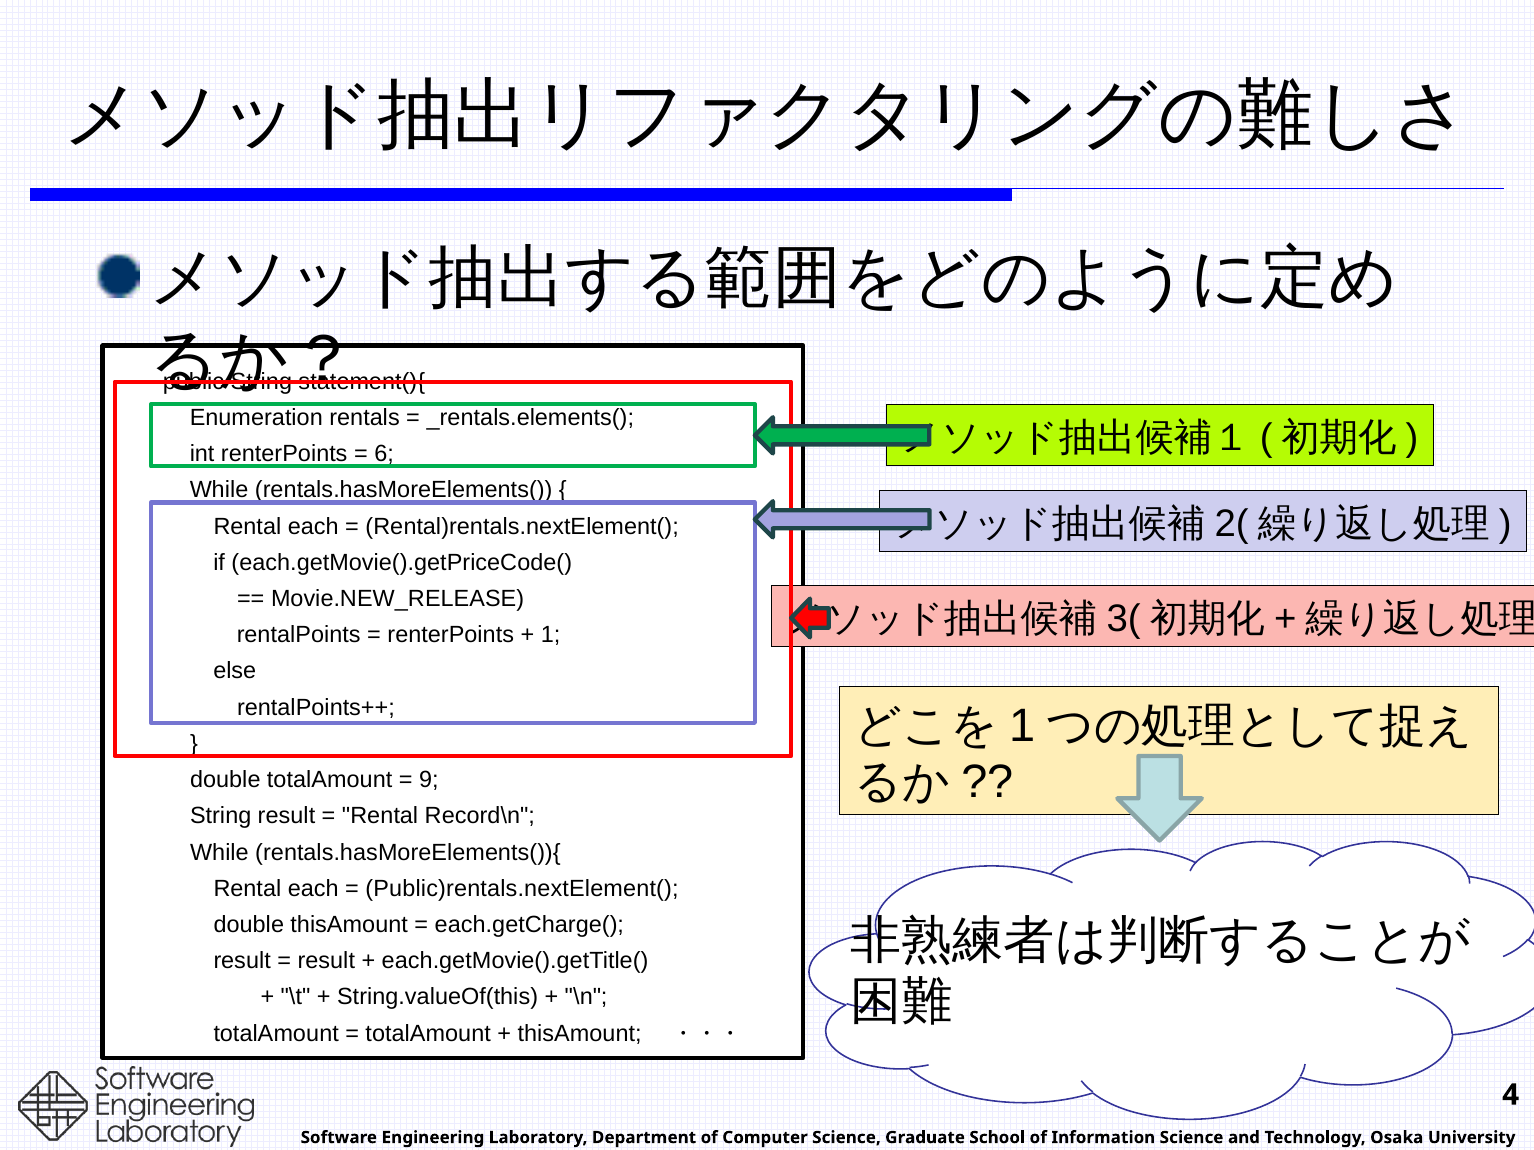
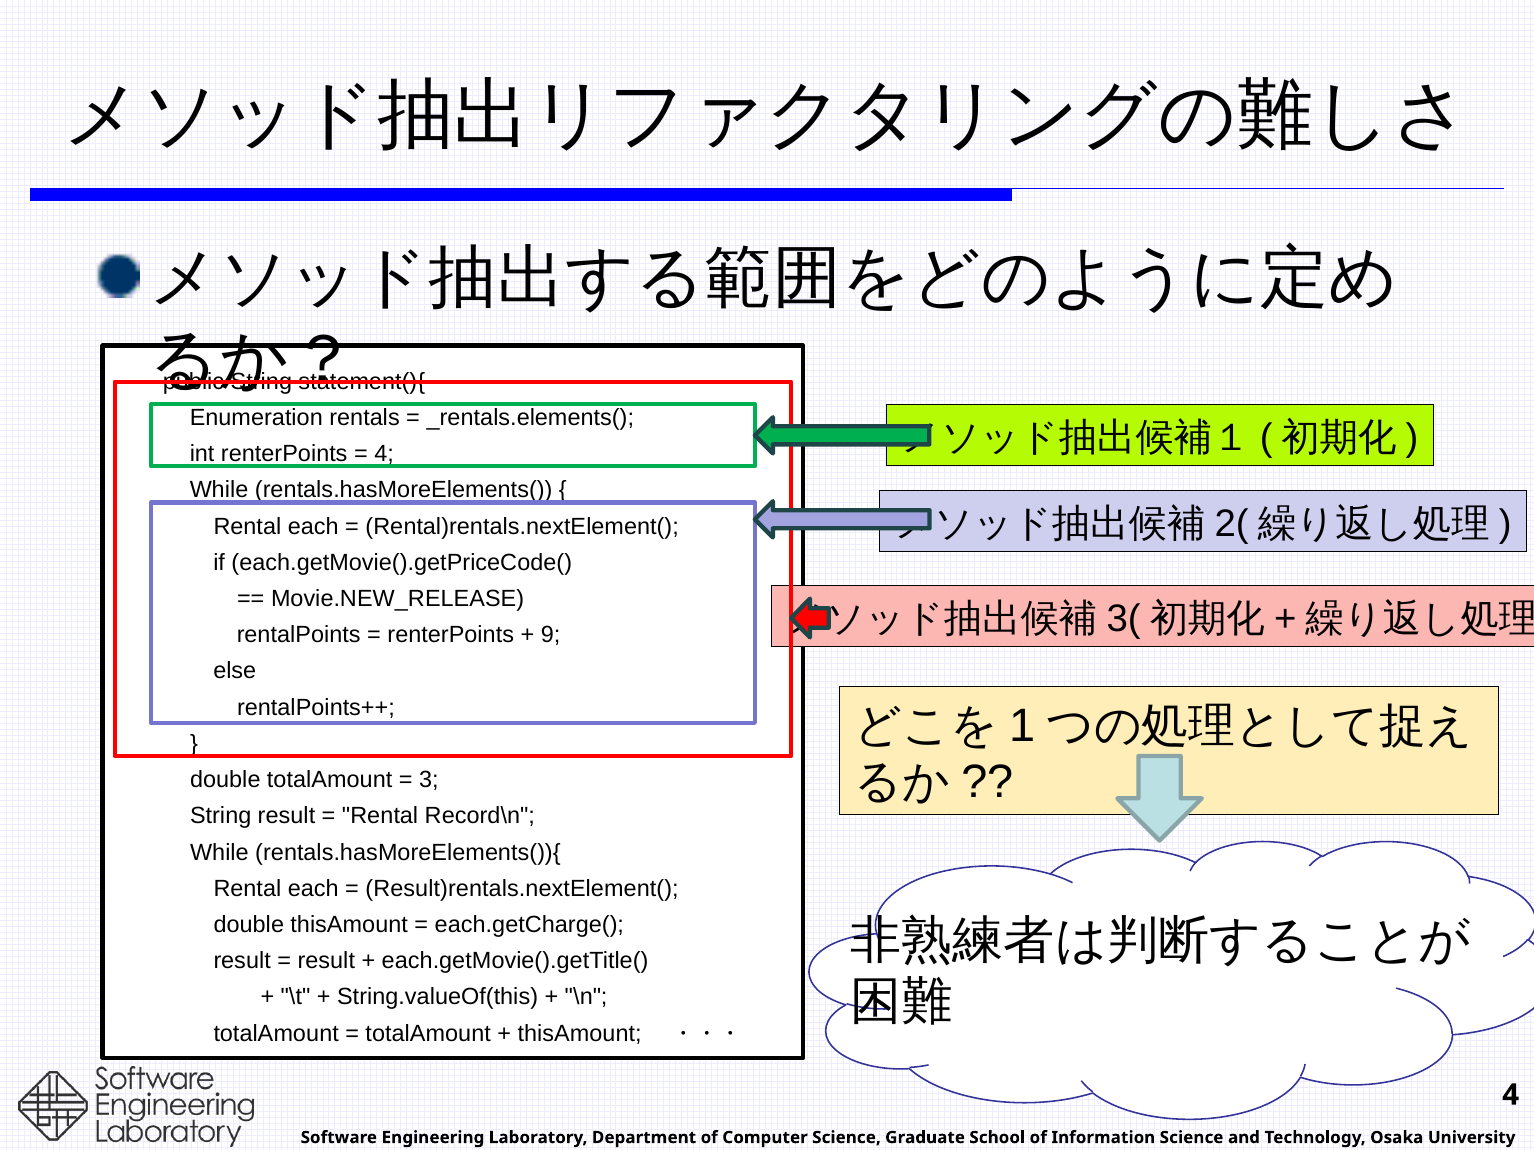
6 at (384, 454): 6 -> 4
1: 1 -> 9
9: 9 -> 3
Public)rentals.nextElement(: Public)rentals.nextElement( -> Result)rentals.nextElement(
